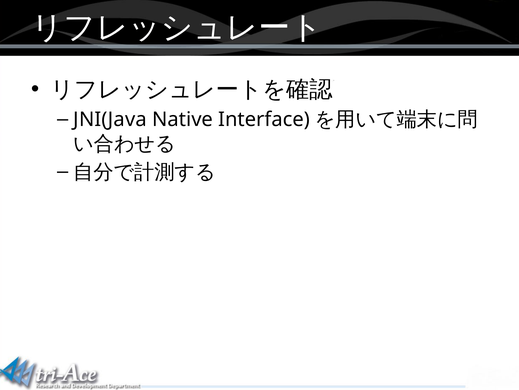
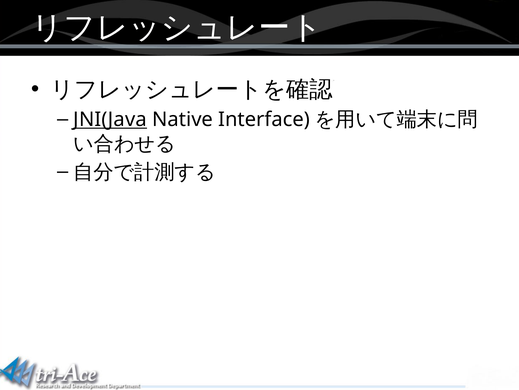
JNI(Java underline: none -> present
